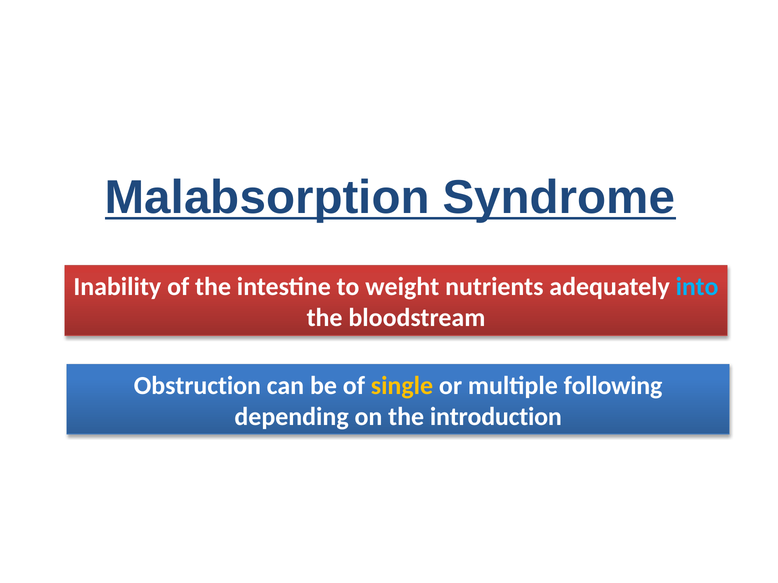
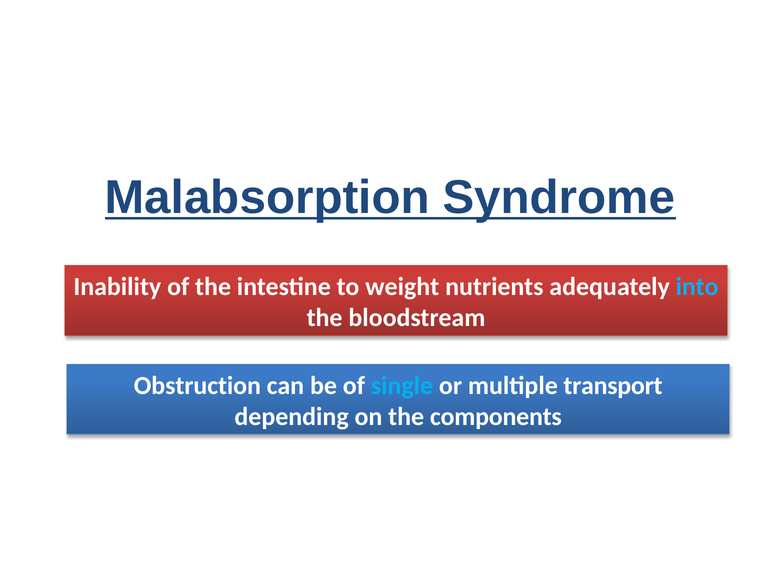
single colour: yellow -> light blue
following: following -> transport
introduction: introduction -> components
